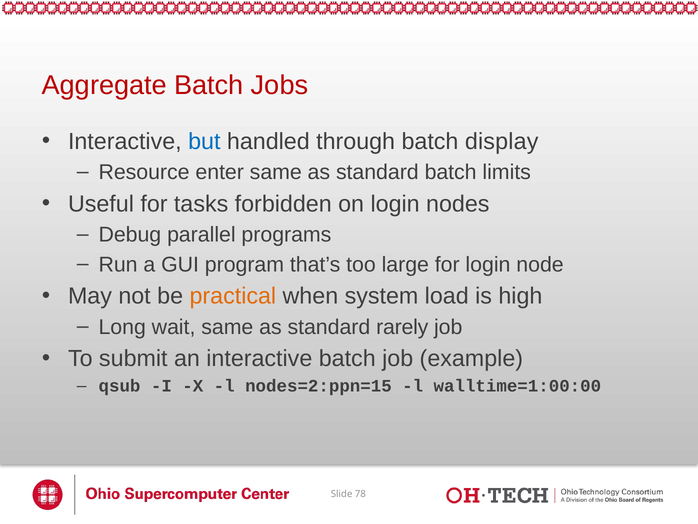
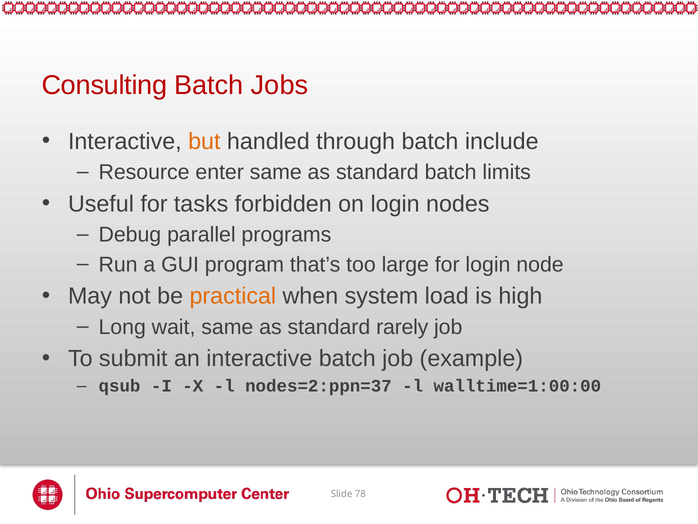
Aggregate: Aggregate -> Consulting
but colour: blue -> orange
display: display -> include
nodes=2:ppn=15: nodes=2:ppn=15 -> nodes=2:ppn=37
